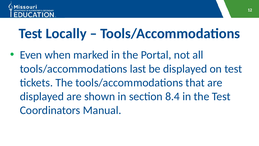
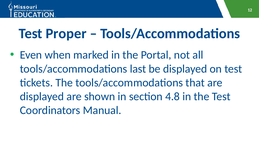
Locally: Locally -> Proper
8.4: 8.4 -> 4.8
